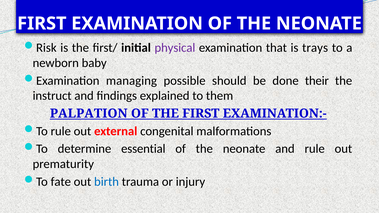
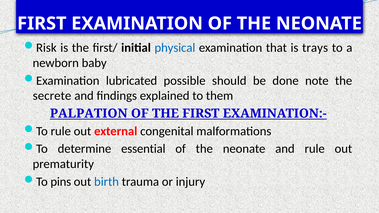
physical colour: purple -> blue
managing: managing -> lubricated
their: their -> note
instruct: instruct -> secrete
fate: fate -> pins
